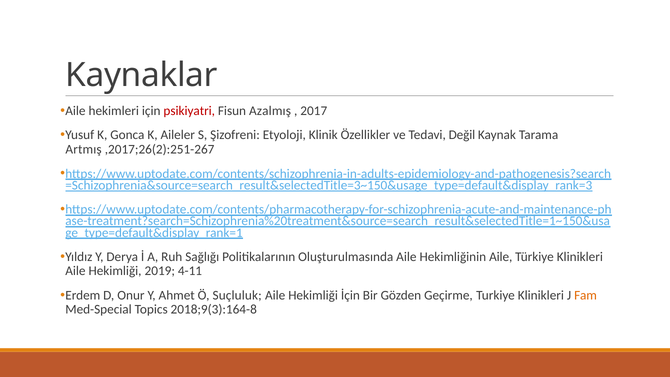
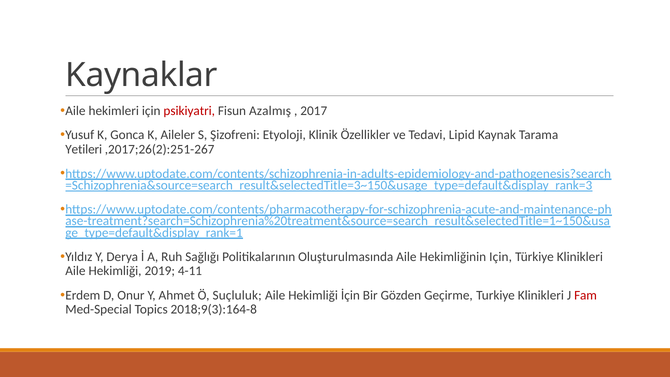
Değil: Değil -> Lipid
Artmış: Artmış -> Yetileri
Hekimliğinin Aile: Aile -> Için
Fam colour: orange -> red
